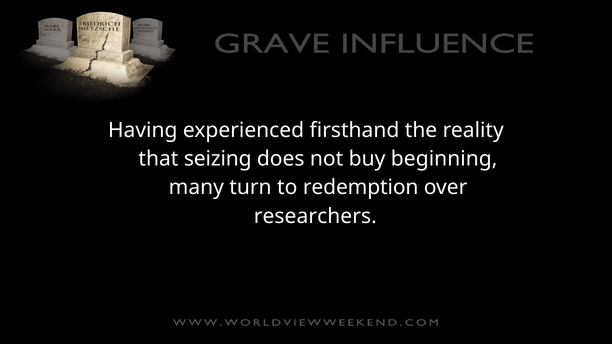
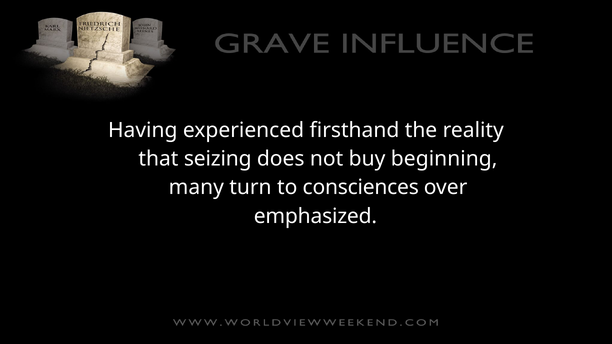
redemption: redemption -> consciences
researchers: researchers -> emphasized
